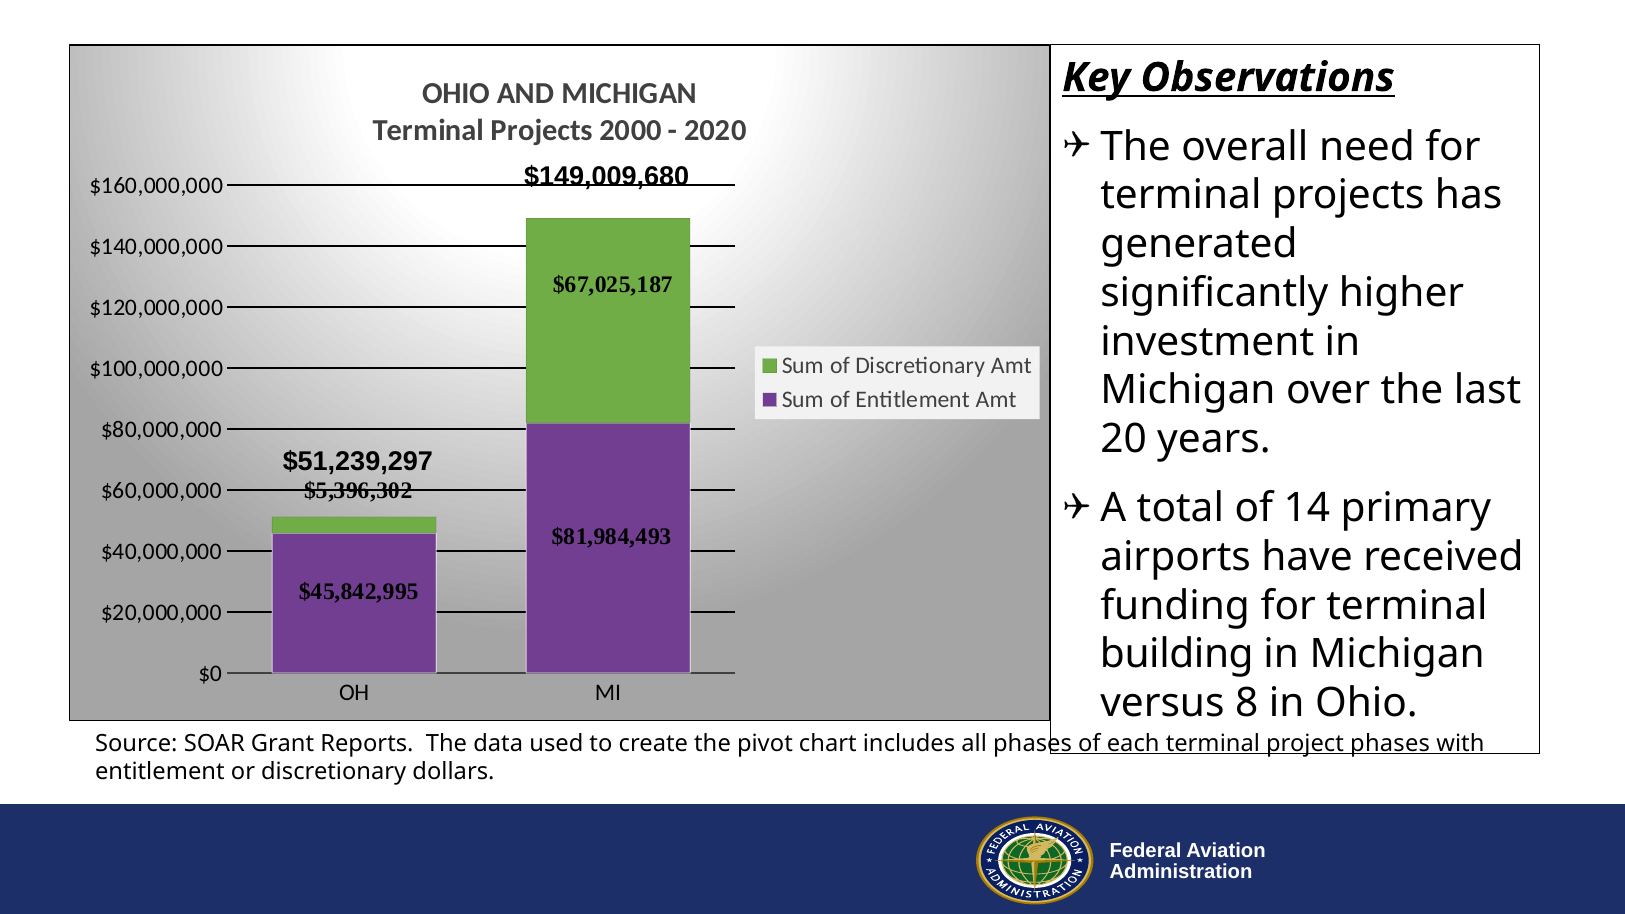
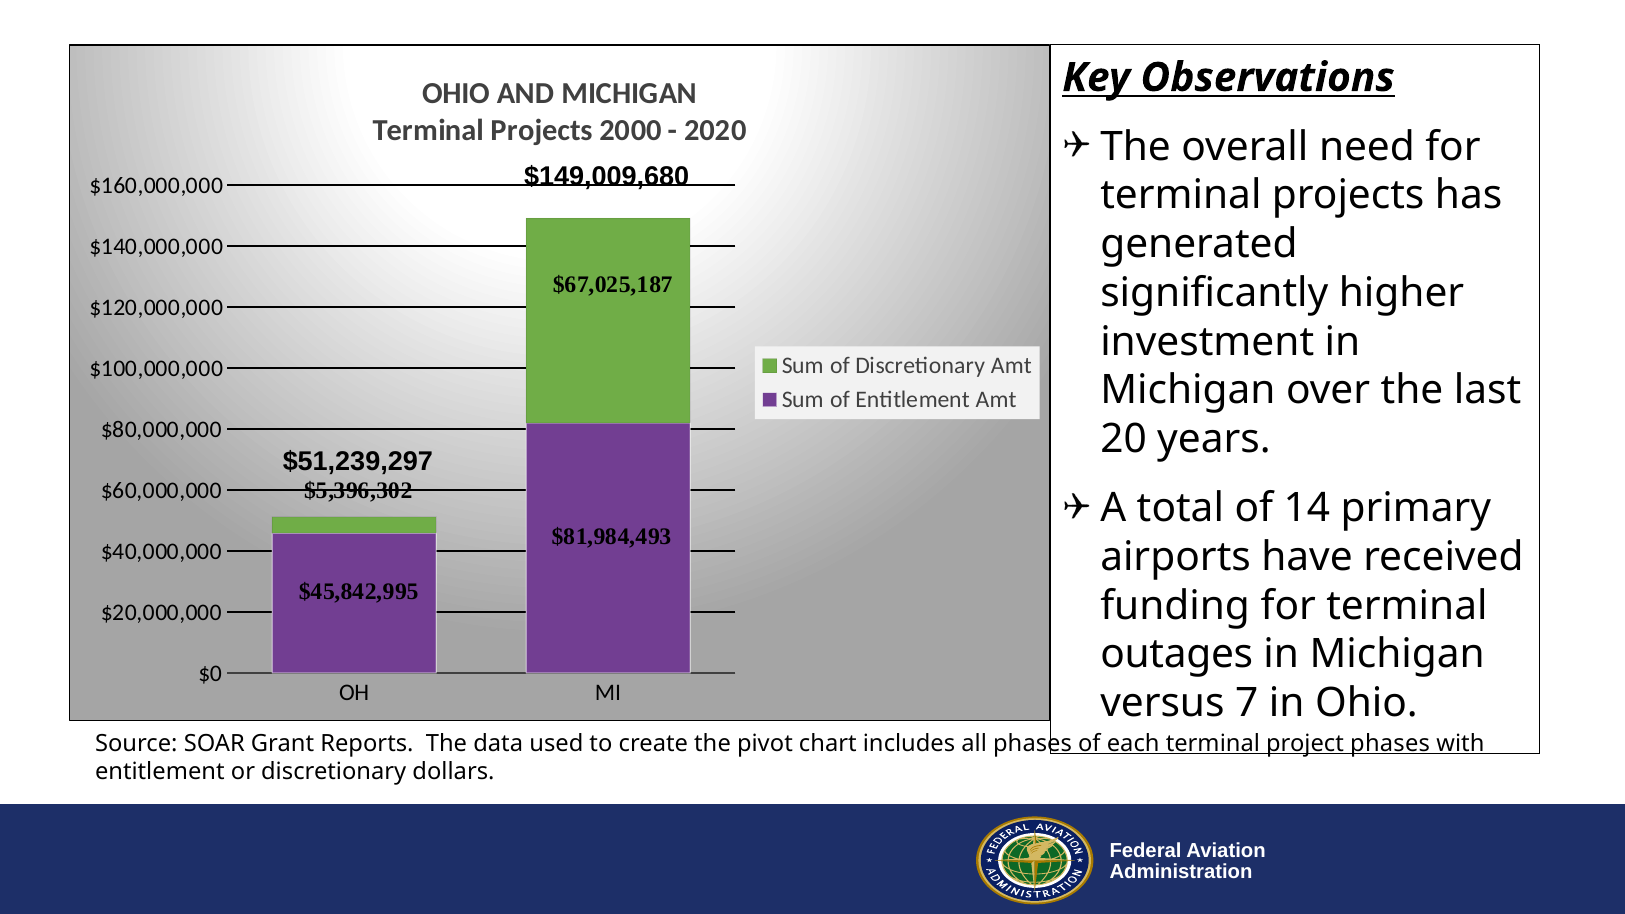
building: building -> outages
8: 8 -> 7
